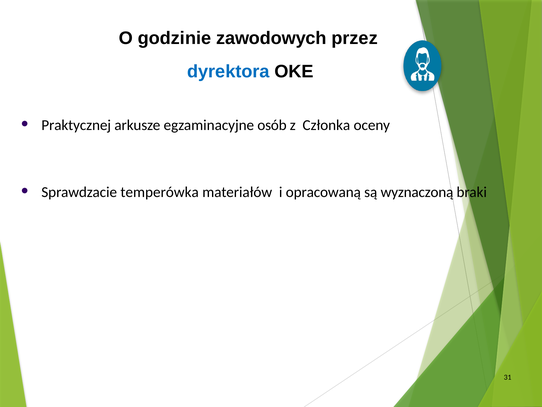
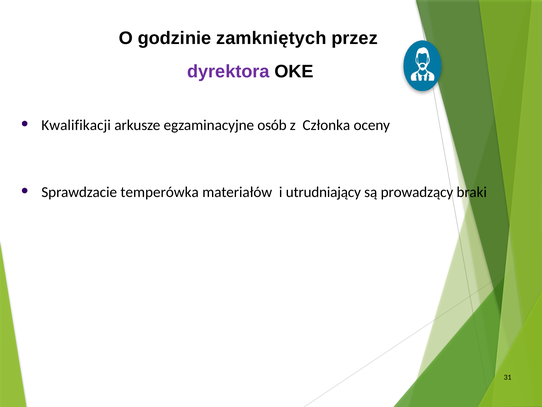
zawodowych: zawodowych -> zamkniętych
dyrektora colour: blue -> purple
Praktycznej: Praktycznej -> Kwalifikacji
opracowaną: opracowaną -> utrudniający
wyznaczoną: wyznaczoną -> prowadzący
